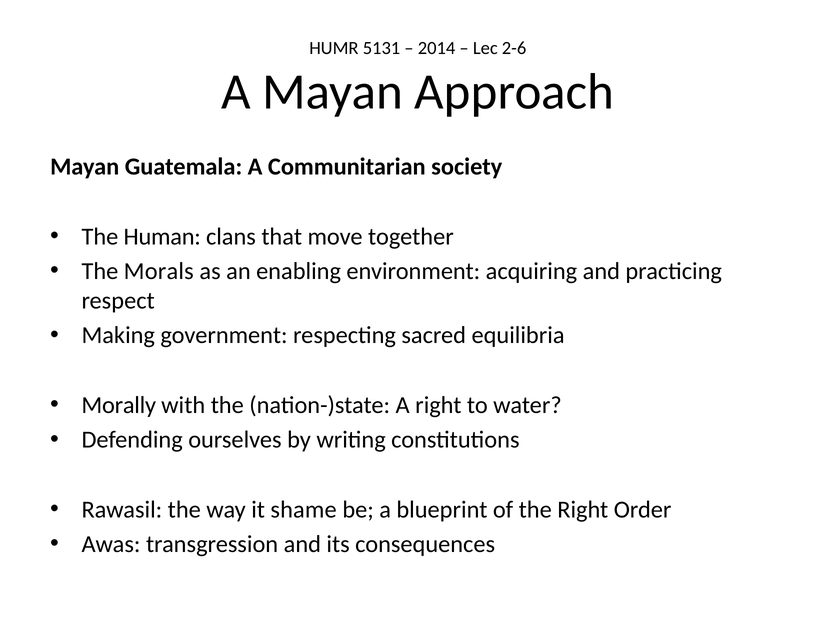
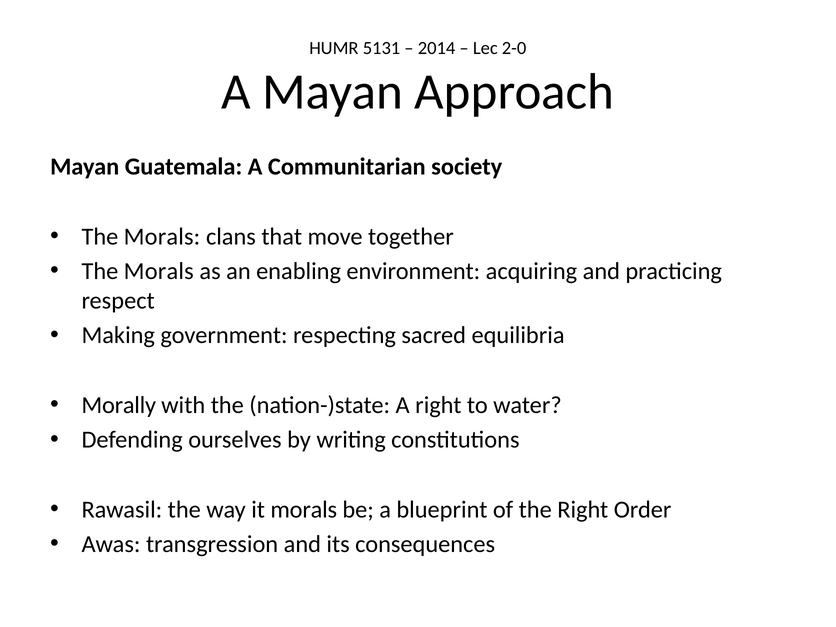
2-6: 2-6 -> 2-0
Human at (162, 236): Human -> Morals
it shame: shame -> morals
